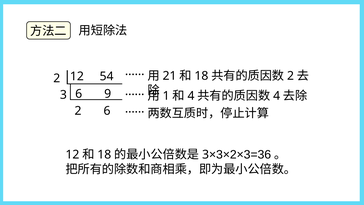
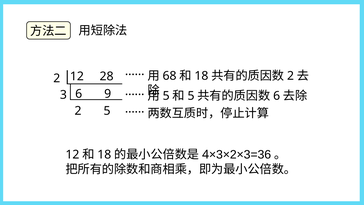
21: 21 -> 68
54: 54 -> 28
1 at (166, 96): 1 -> 5
4 at (191, 96): 4 -> 5
4 at (277, 96): 4 -> 6
6 at (107, 111): 6 -> 5
3 at (206, 154): 3 -> 4
